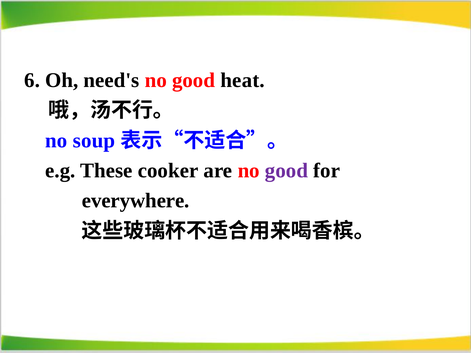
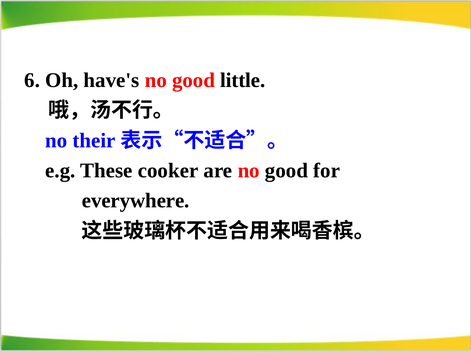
need's: need's -> have's
heat: heat -> little
soup: soup -> their
good at (287, 171) colour: purple -> black
